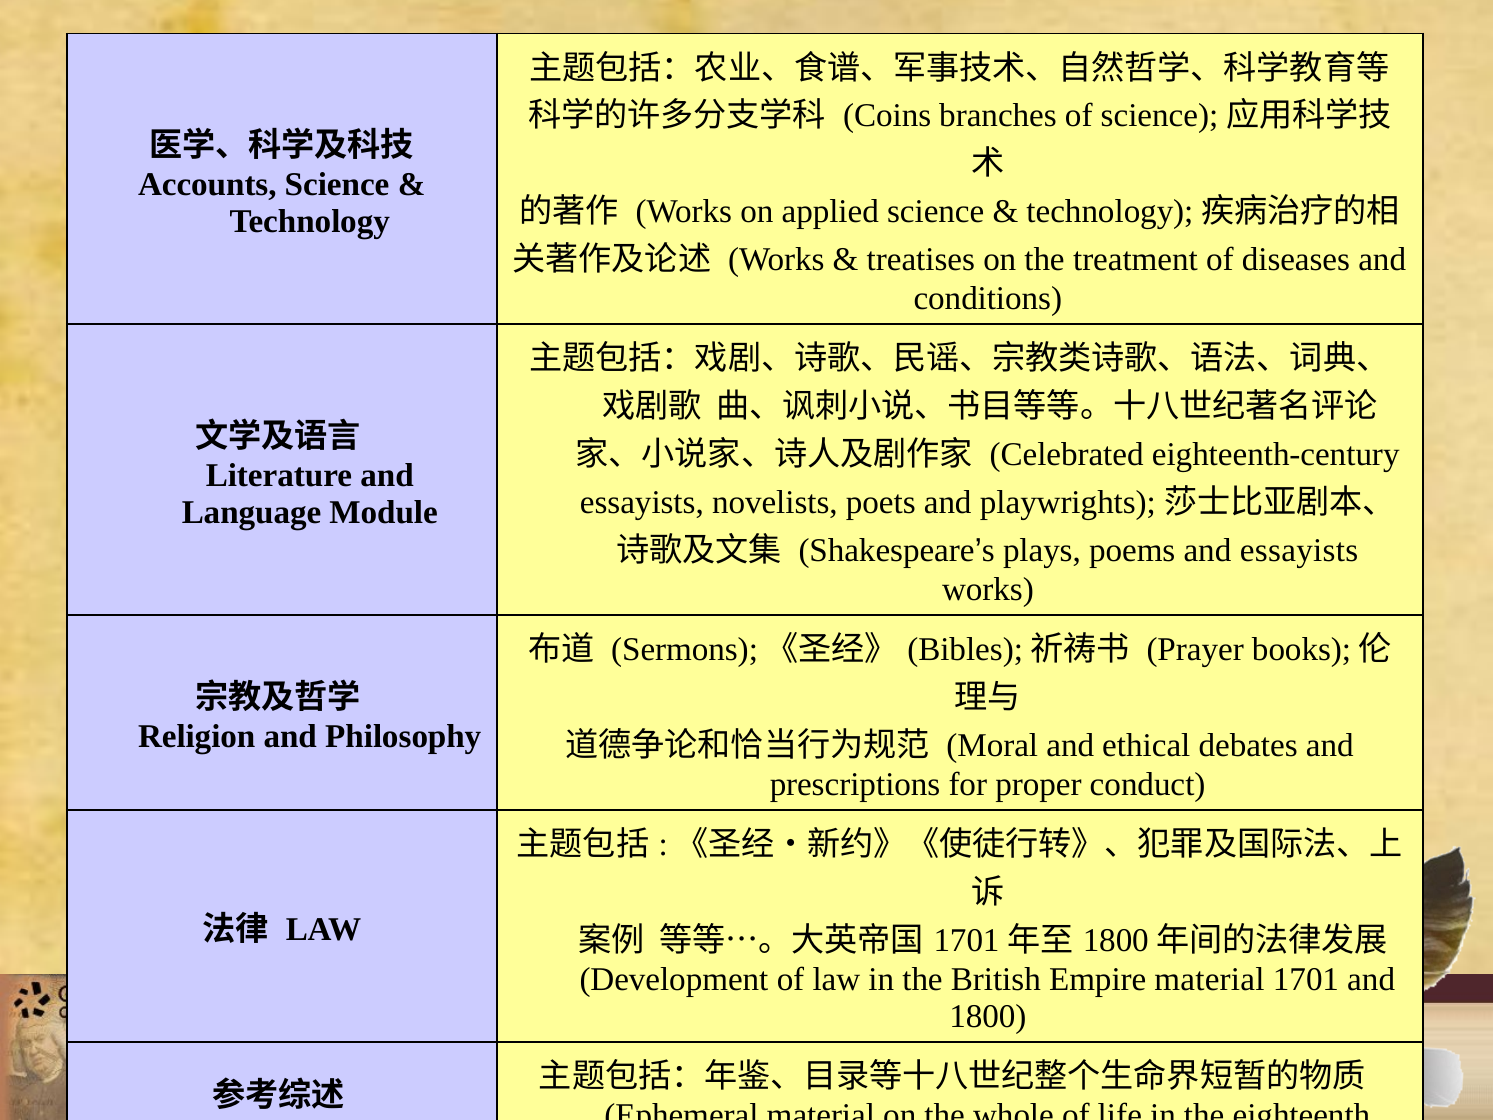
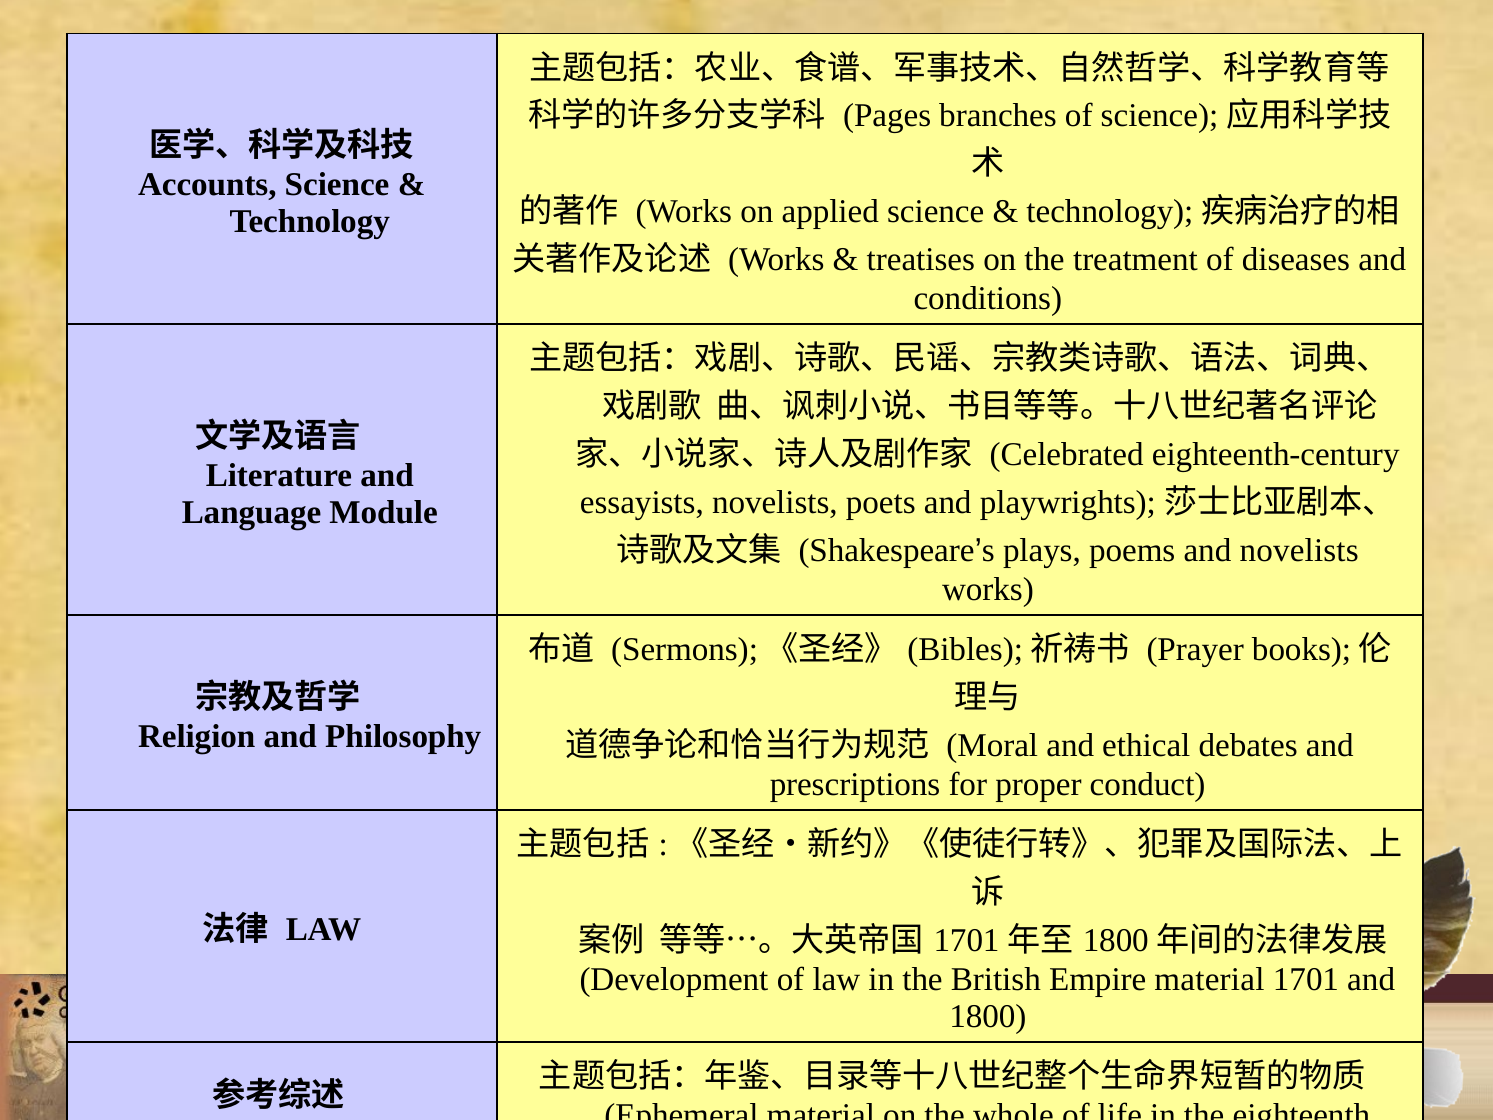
Coins: Coins -> Pages
and essayists: essayists -> novelists
